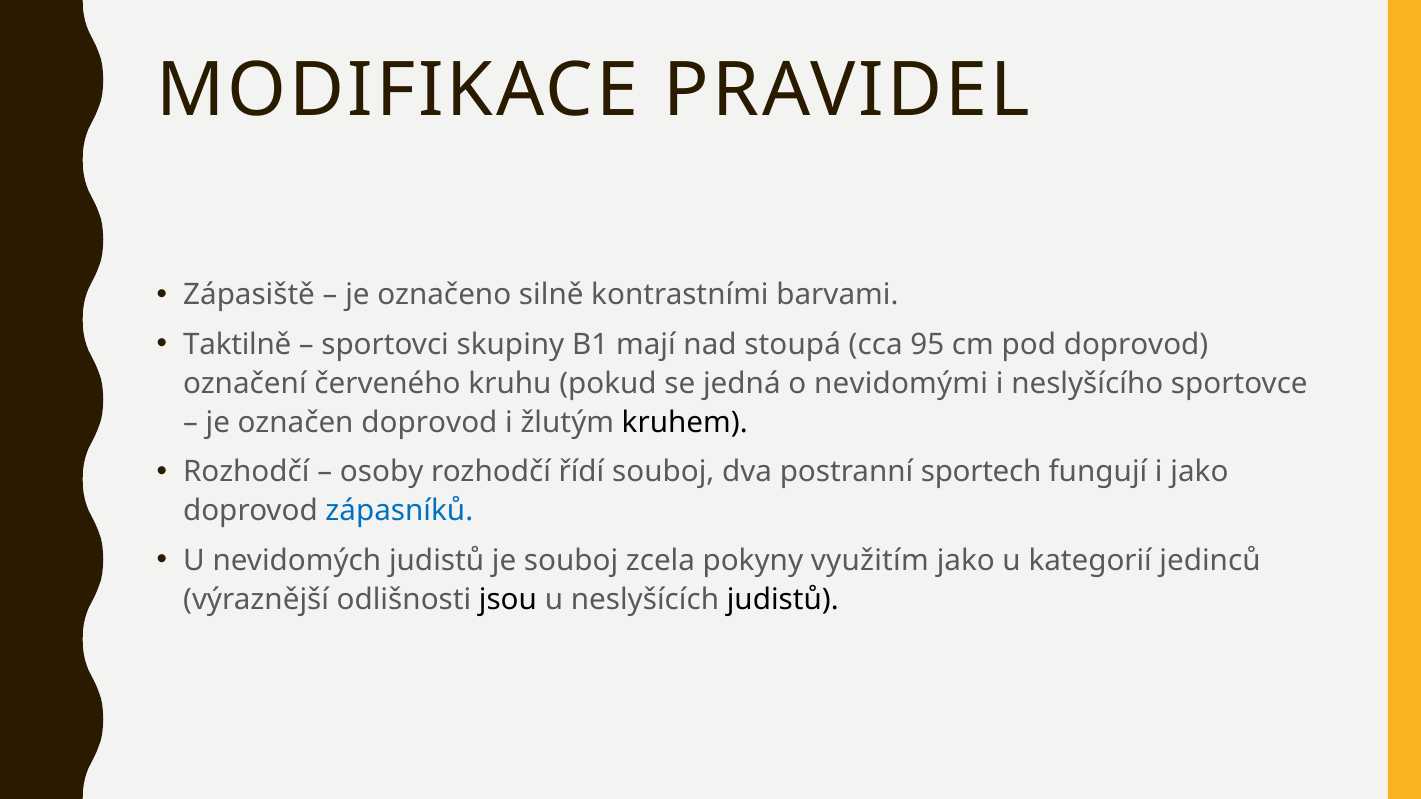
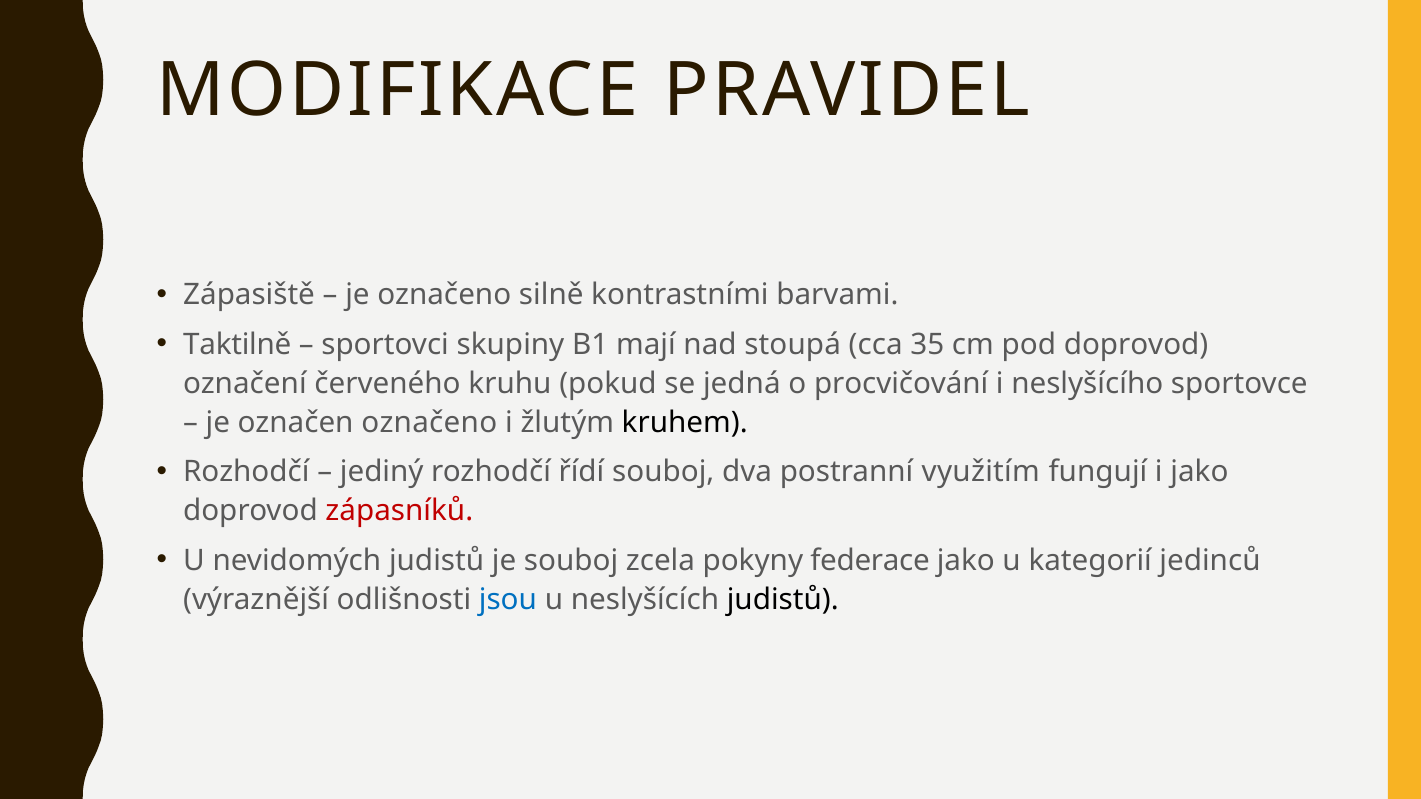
95: 95 -> 35
nevidomými: nevidomými -> procvičování
označen doprovod: doprovod -> označeno
osoby: osoby -> jediný
sportech: sportech -> využitím
zápasníků colour: blue -> red
využitím: využitím -> federace
jsou colour: black -> blue
